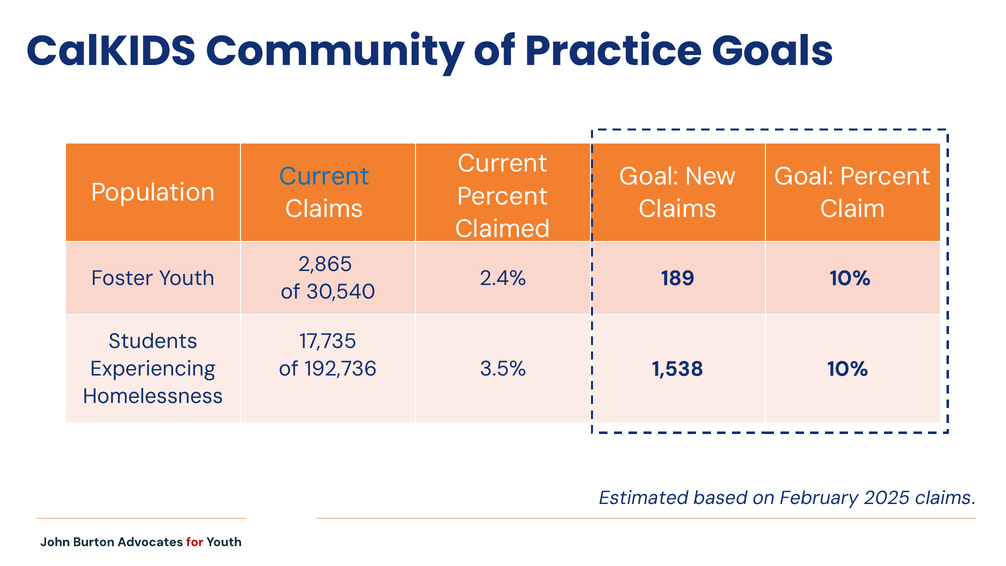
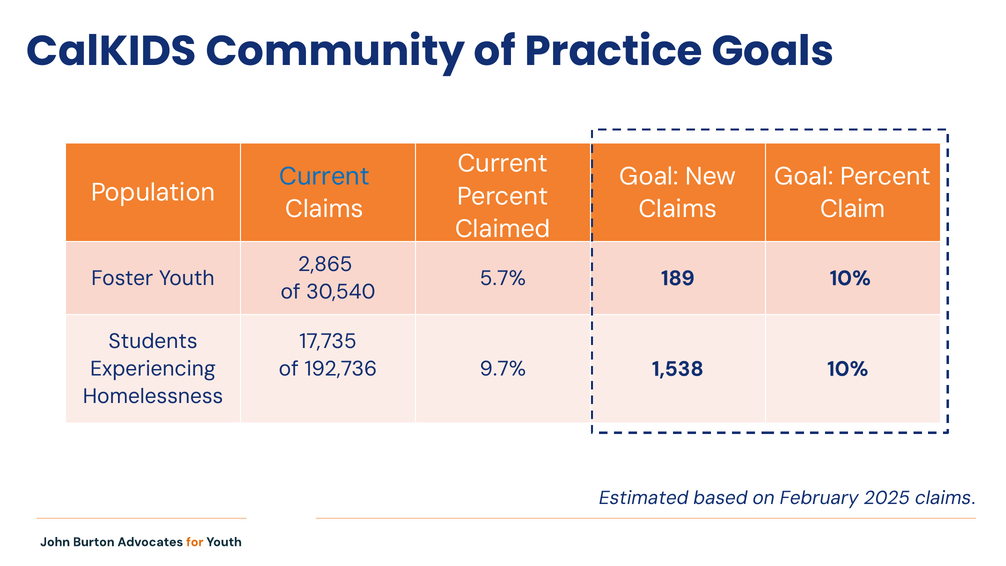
2.4%: 2.4% -> 5.7%
3.5%: 3.5% -> 9.7%
for colour: red -> orange
